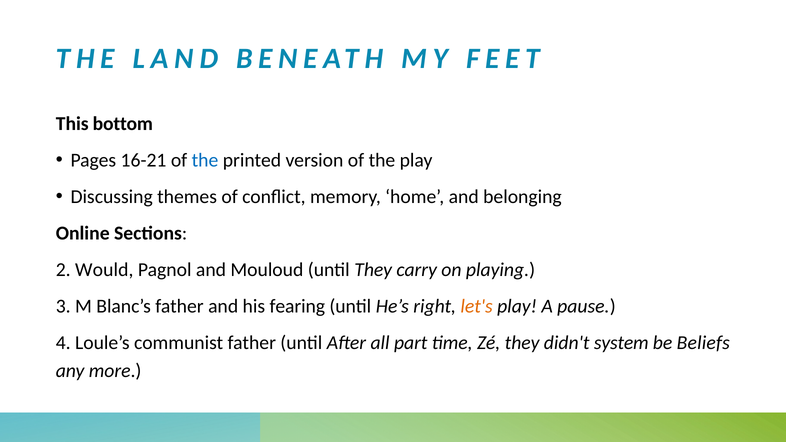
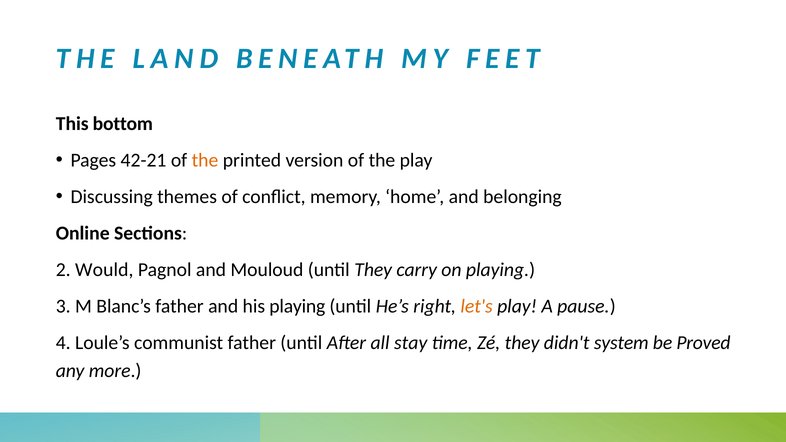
16-21: 16-21 -> 42-21
the at (205, 160) colour: blue -> orange
his fearing: fearing -> playing
part: part -> stay
Beliefs: Beliefs -> Proved
